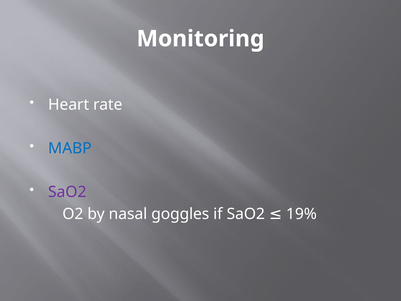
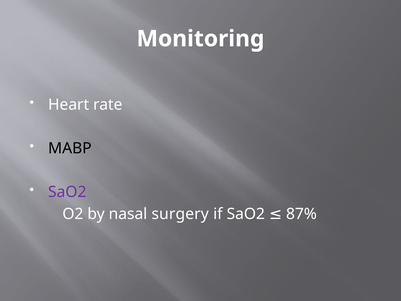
MABP colour: blue -> black
goggles: goggles -> surgery
19%: 19% -> 87%
